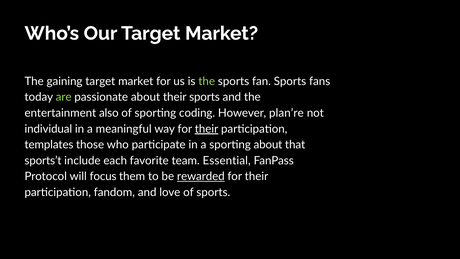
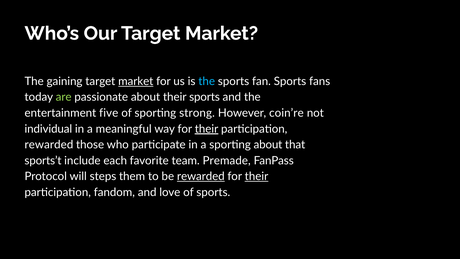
market at (136, 81) underline: none -> present
the at (207, 81) colour: light green -> light blue
also: also -> five
coding: coding -> strong
plan’re: plan’re -> coin’re
templates at (49, 145): templates -> rewarded
Essential: Essential -> Premade
focus: focus -> steps
their at (257, 176) underline: none -> present
